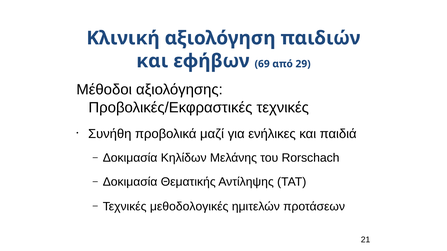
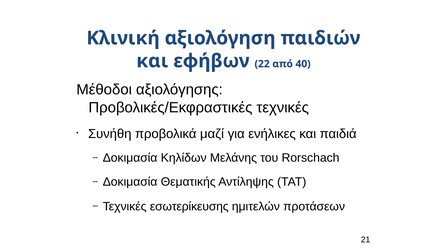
69: 69 -> 22
29: 29 -> 40
μεθοδολογικές: μεθοδολογικές -> εσωτερίκευσης
